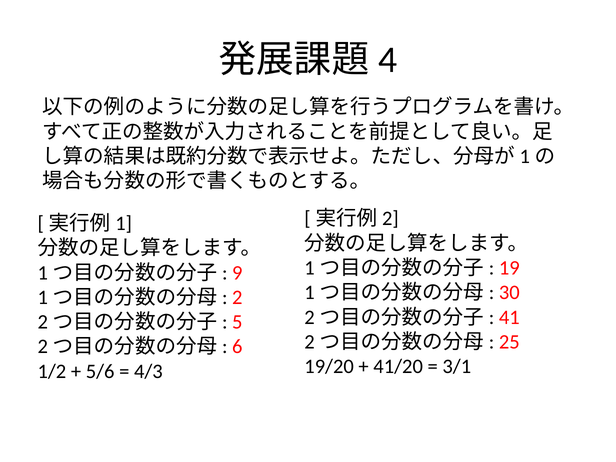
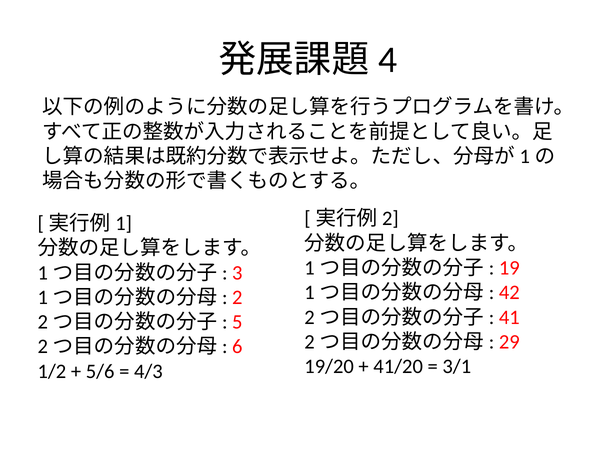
9: 9 -> 3
30: 30 -> 42
25: 25 -> 29
